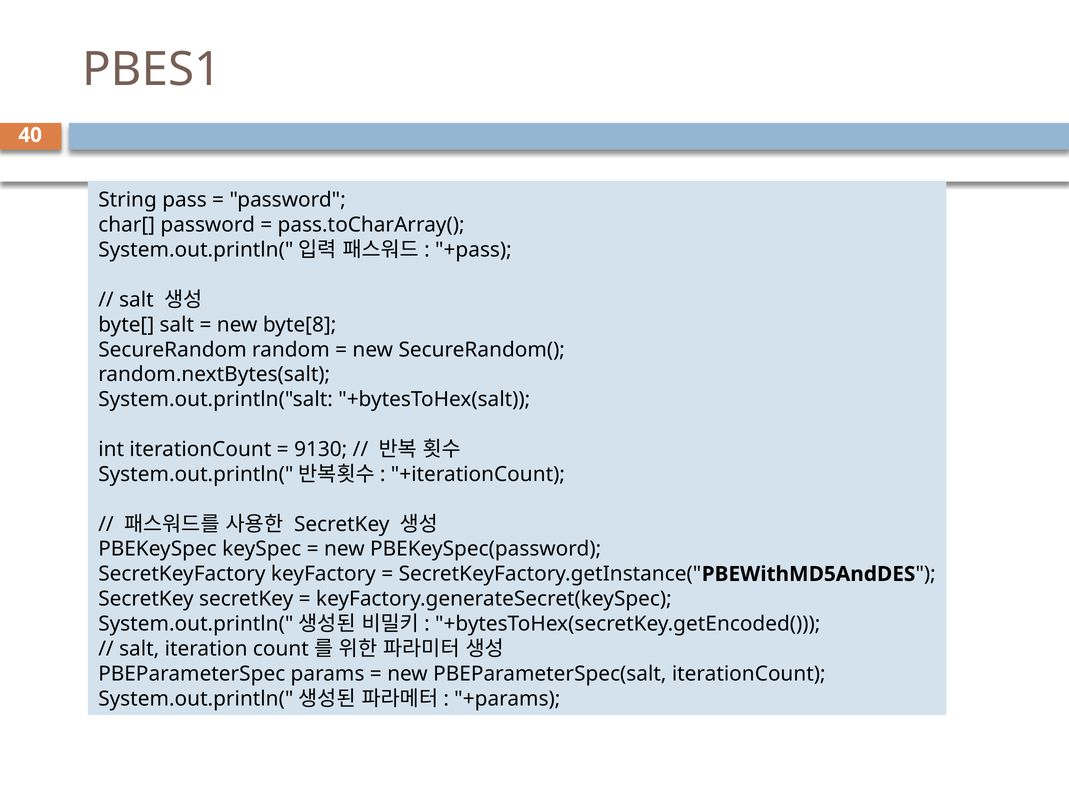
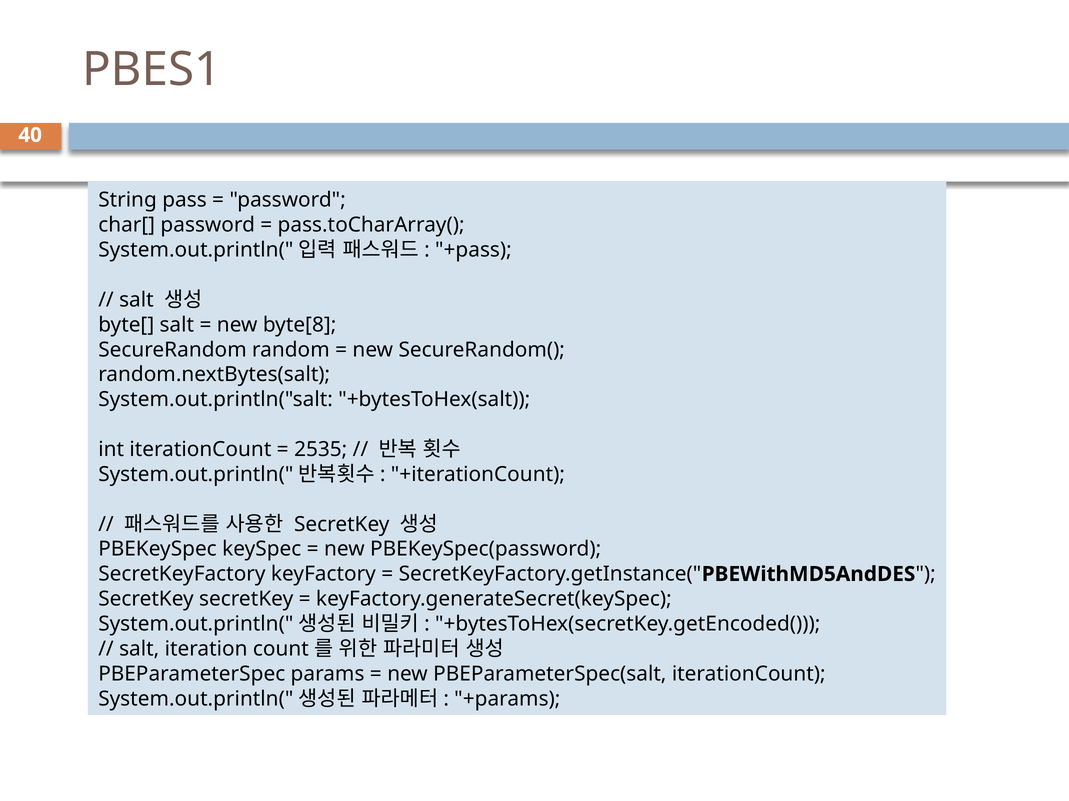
9130: 9130 -> 2535
